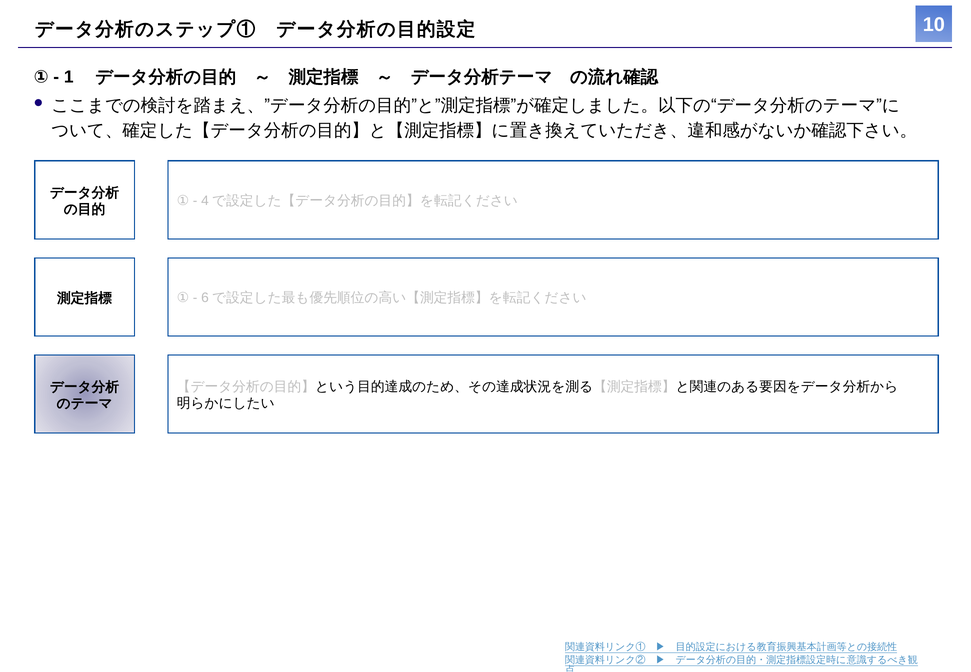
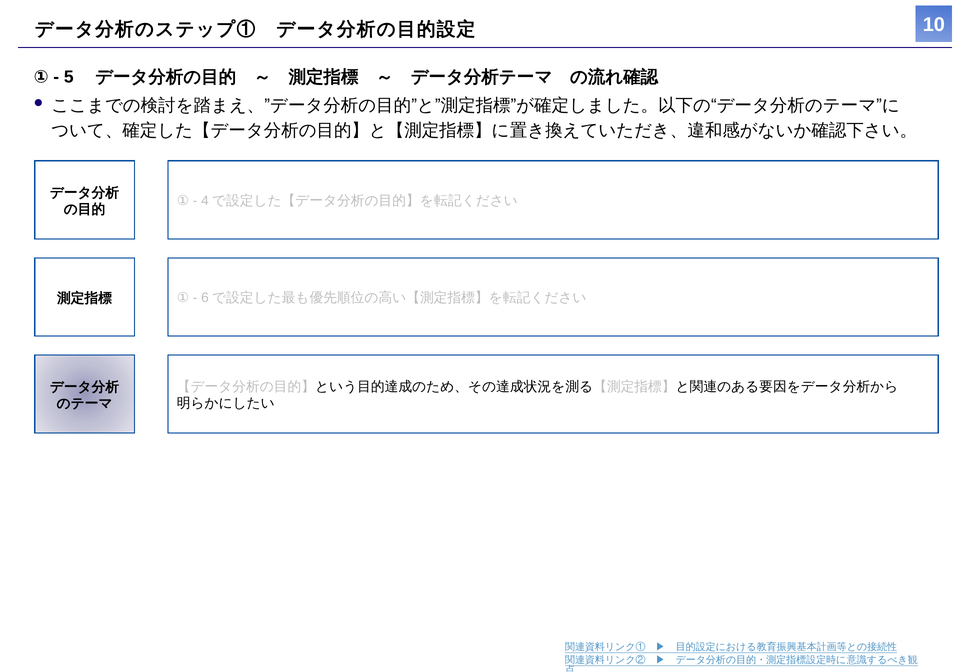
1: 1 -> 5
